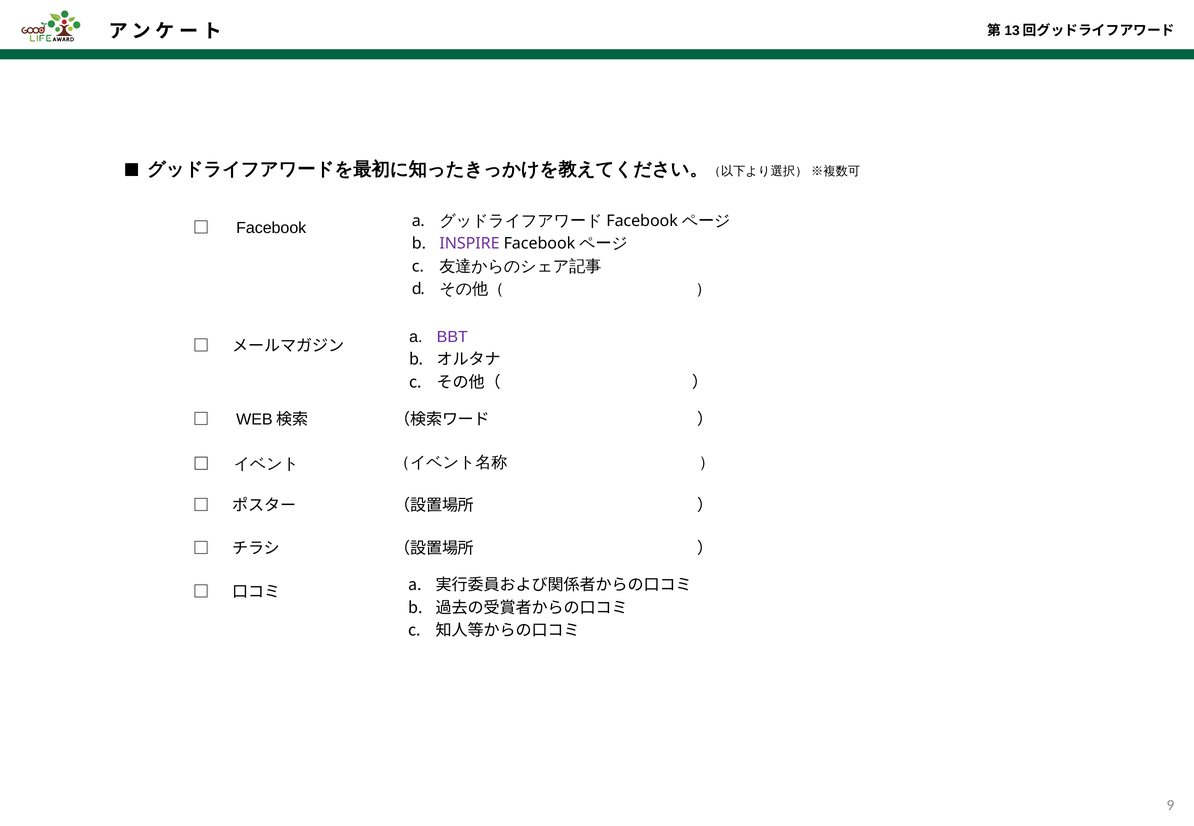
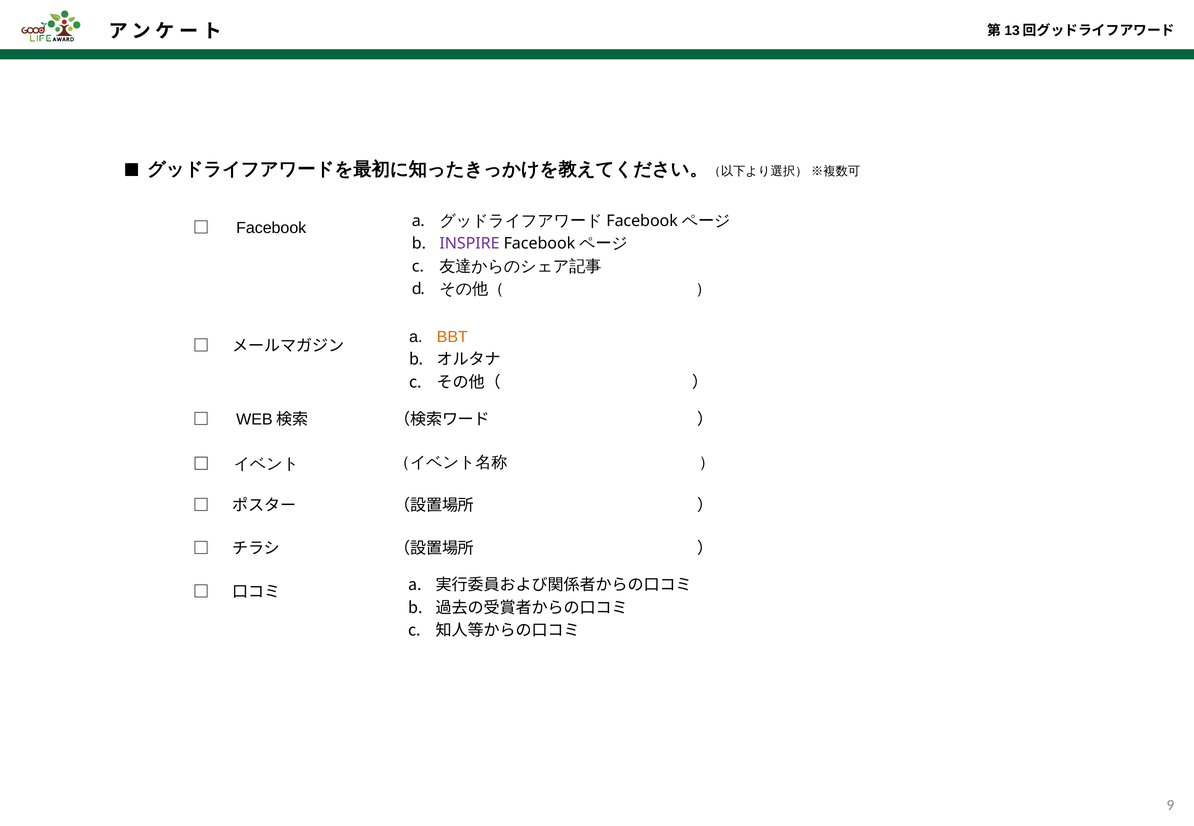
BBT colour: purple -> orange
